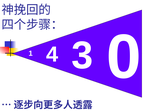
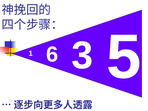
4: 4 -> 6
0: 0 -> 5
